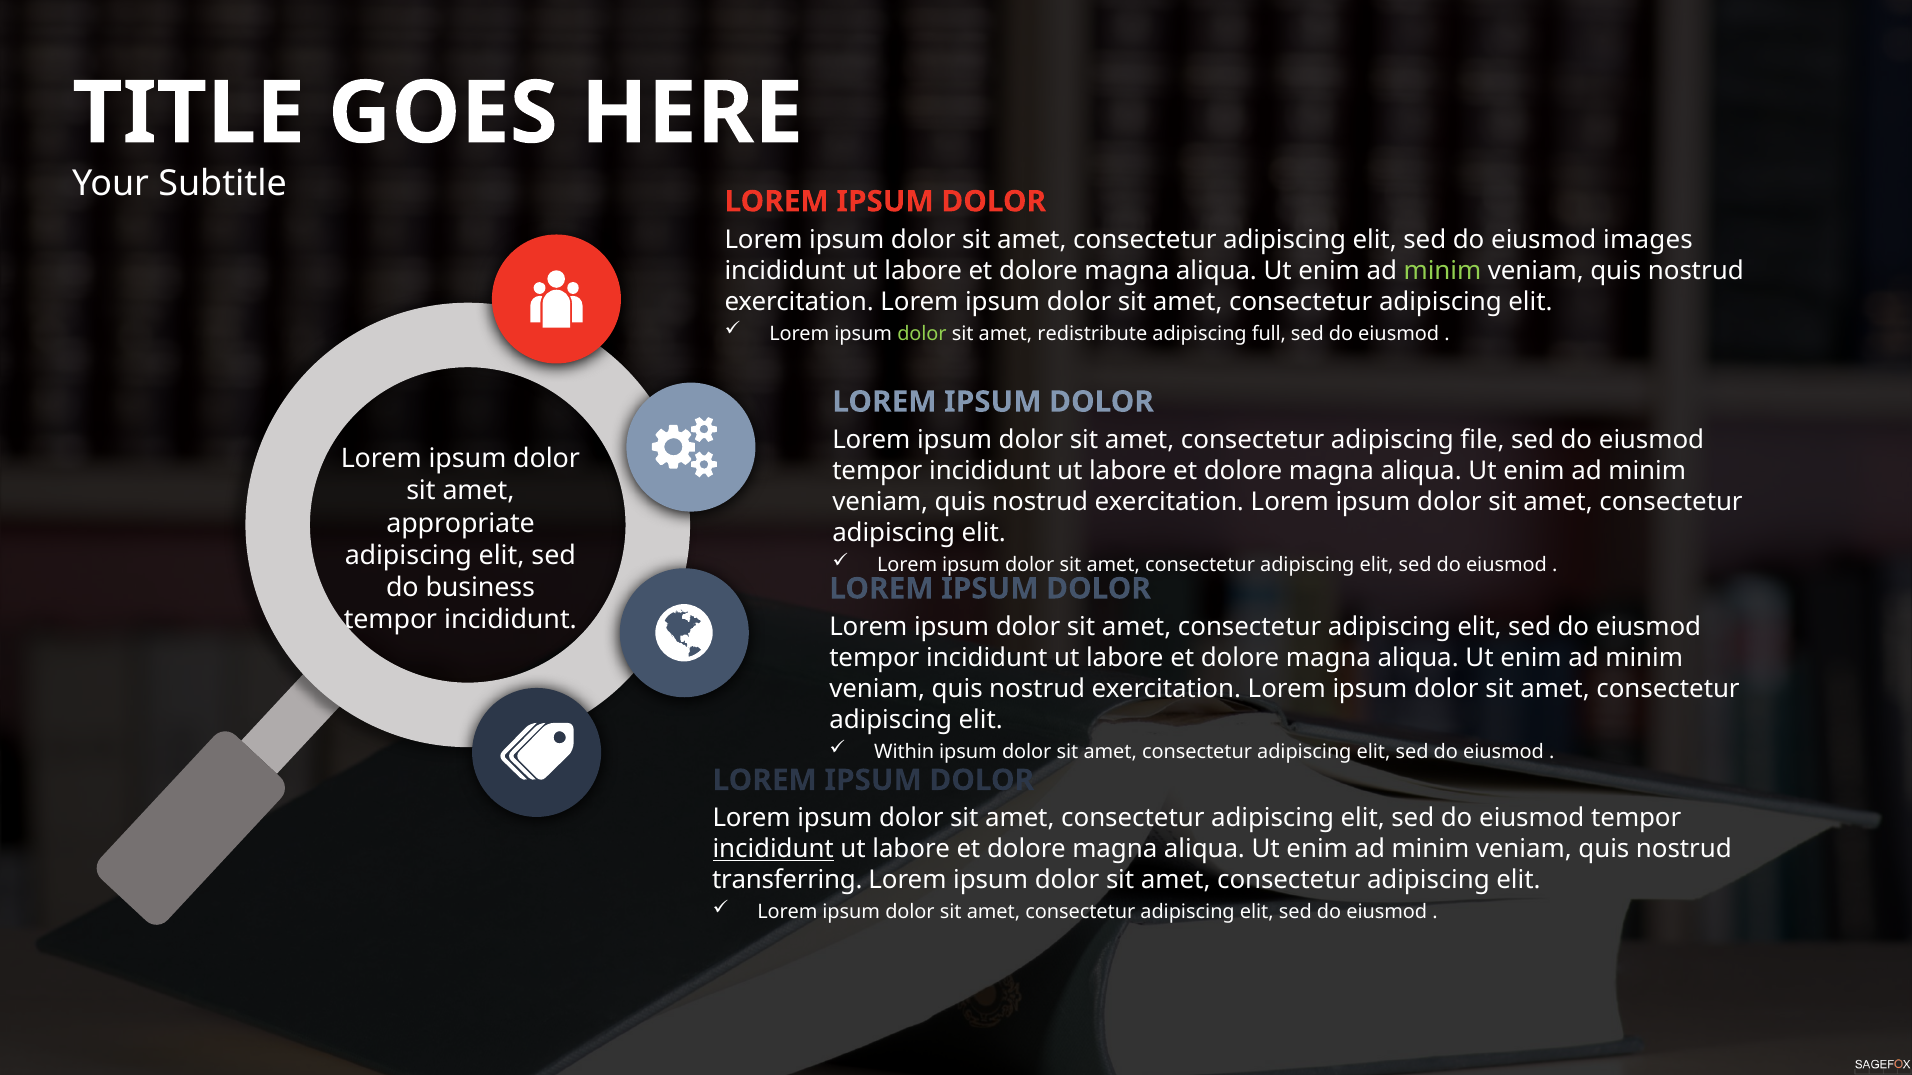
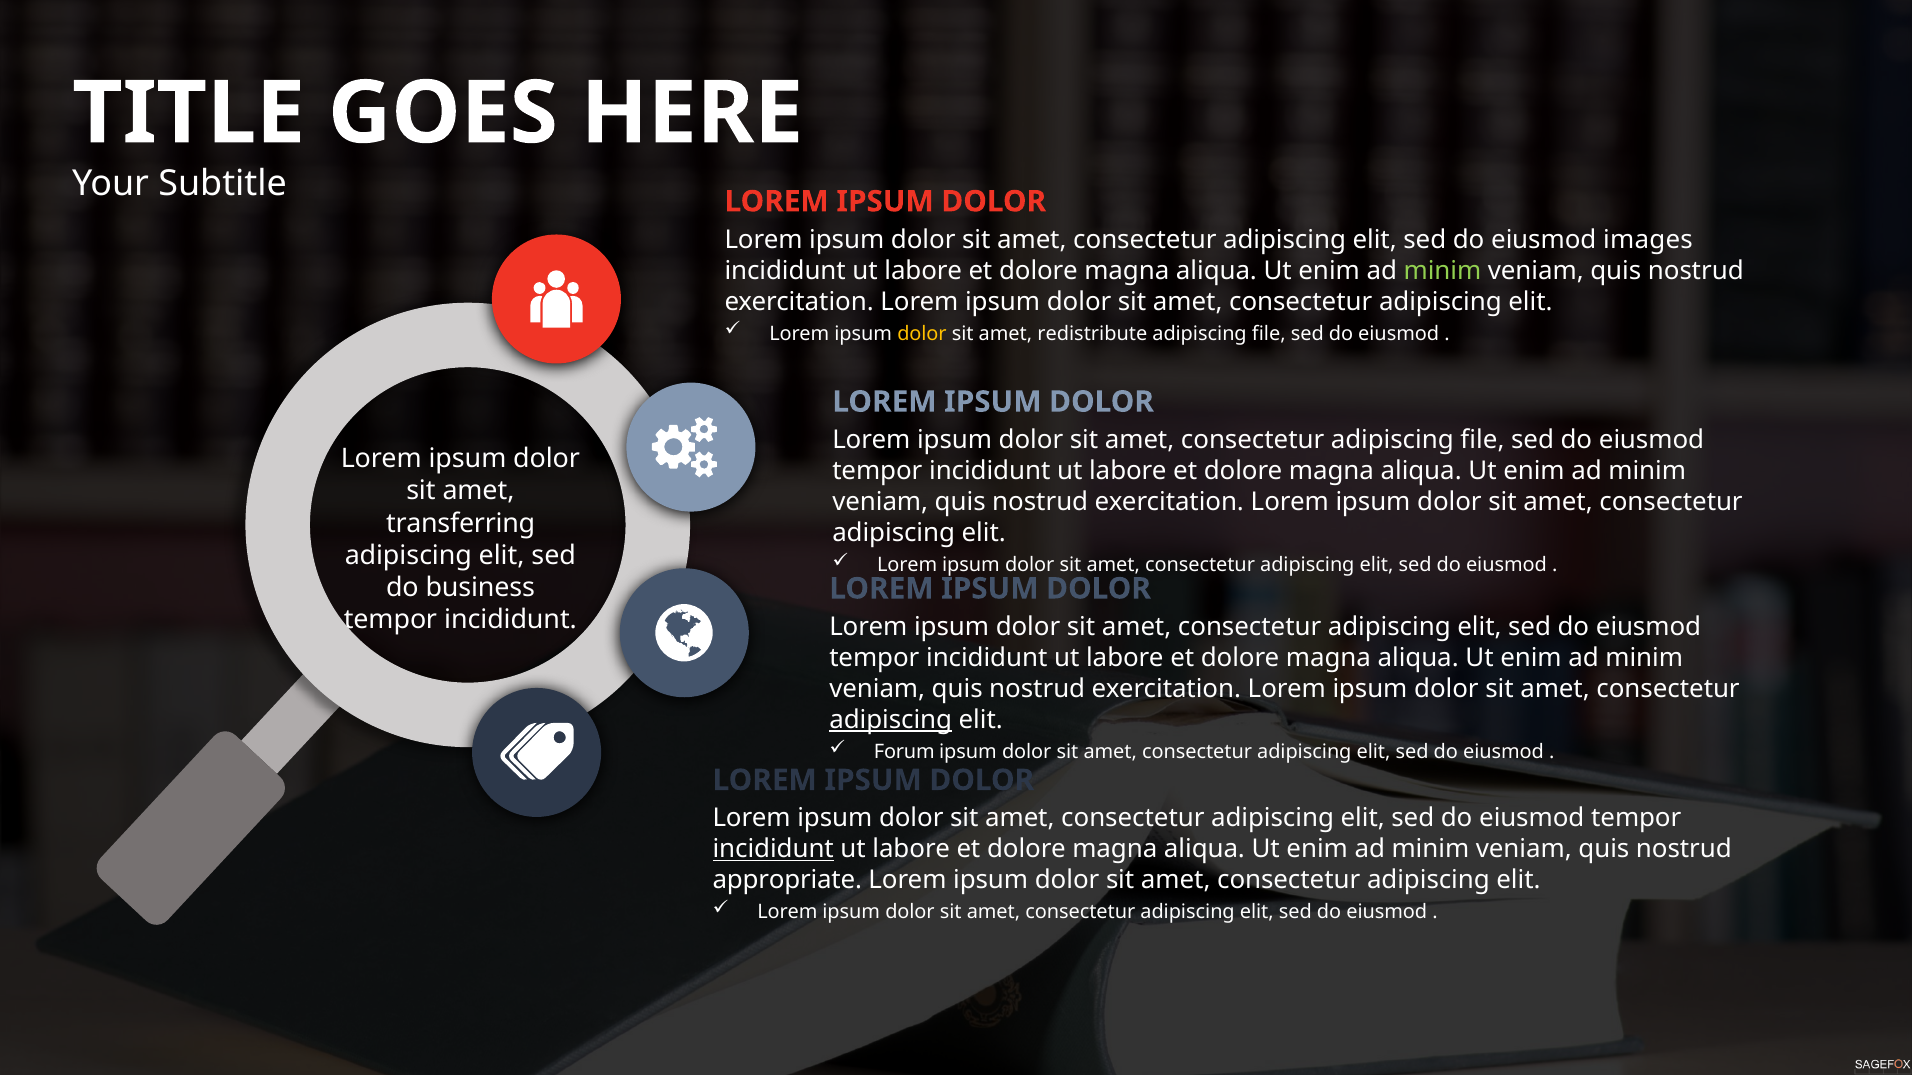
dolor at (922, 334) colour: light green -> yellow
full at (1269, 334): full -> file
appropriate: appropriate -> transferring
adipiscing at (891, 720) underline: none -> present
Within: Within -> Forum
transferring: transferring -> appropriate
